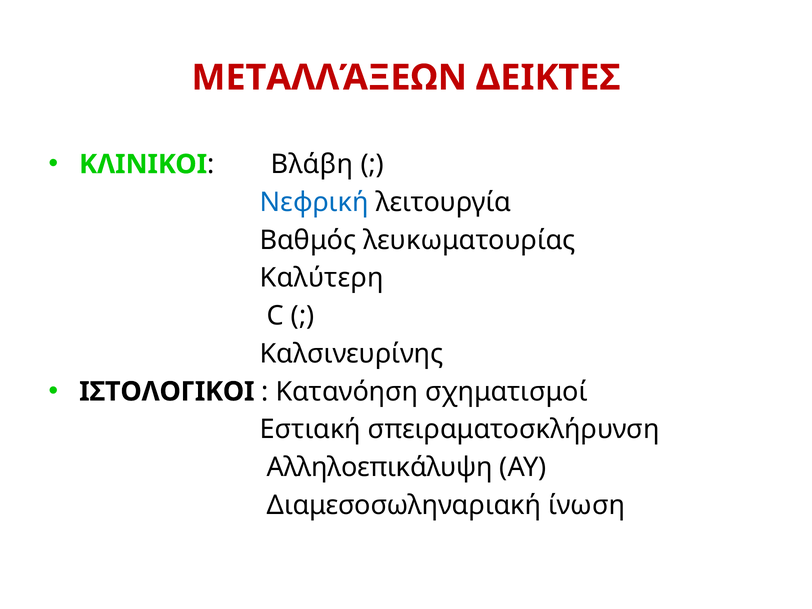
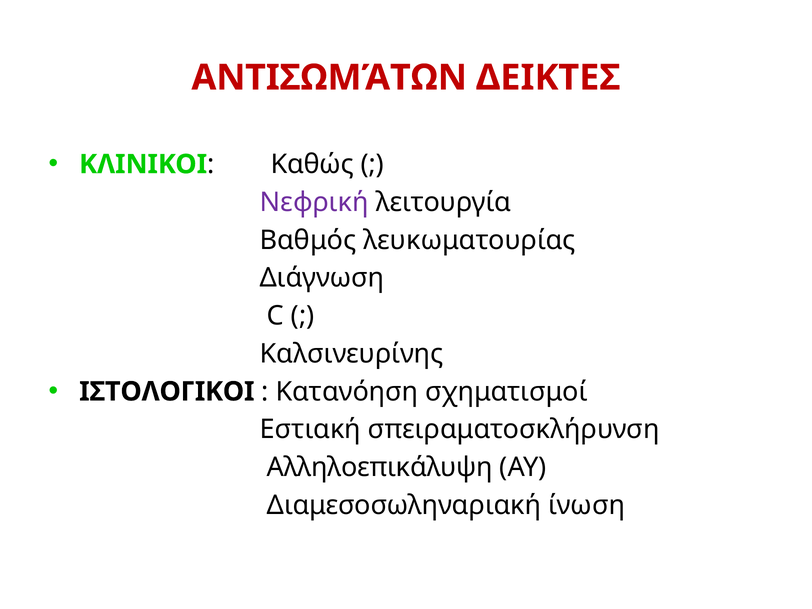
ΜΕΤΑΛΛΆΞΕΩΝ: ΜΕΤΑΛΛΆΞΕΩΝ -> ΑΝΤΙΣΩΜΆΤΩΝ
Βλάβη: Βλάβη -> Καθώς
Νεφρική colour: blue -> purple
Καλύτερη: Καλύτερη -> Διάγνωση
